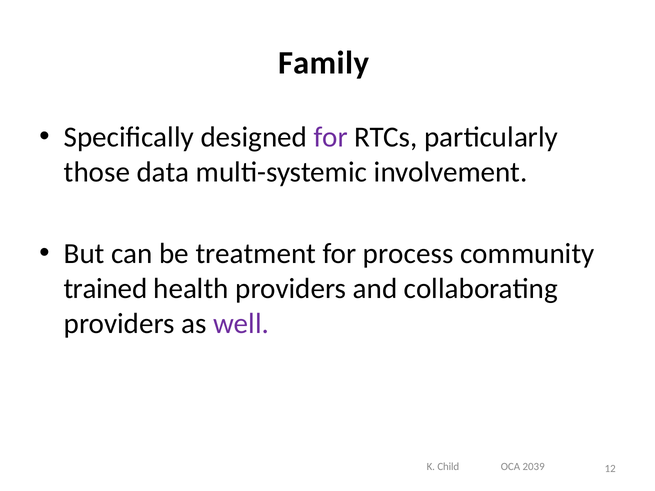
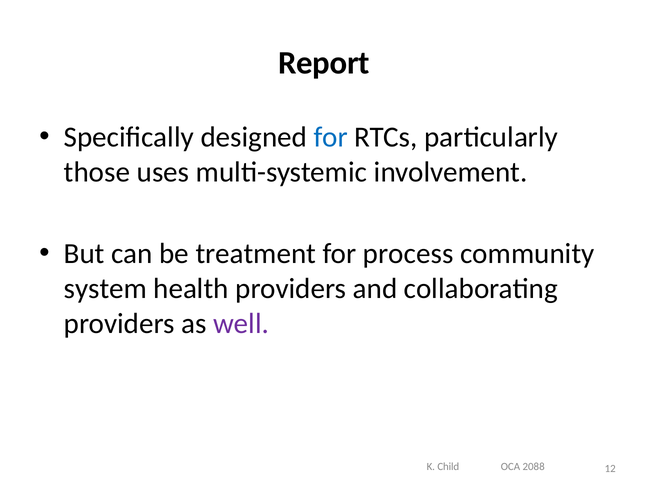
Family: Family -> Report
for at (331, 137) colour: purple -> blue
data: data -> uses
trained: trained -> system
2039: 2039 -> 2088
